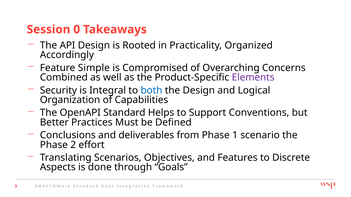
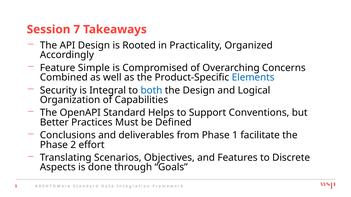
0: 0 -> 7
Elements colour: purple -> blue
scenario: scenario -> facilitate
